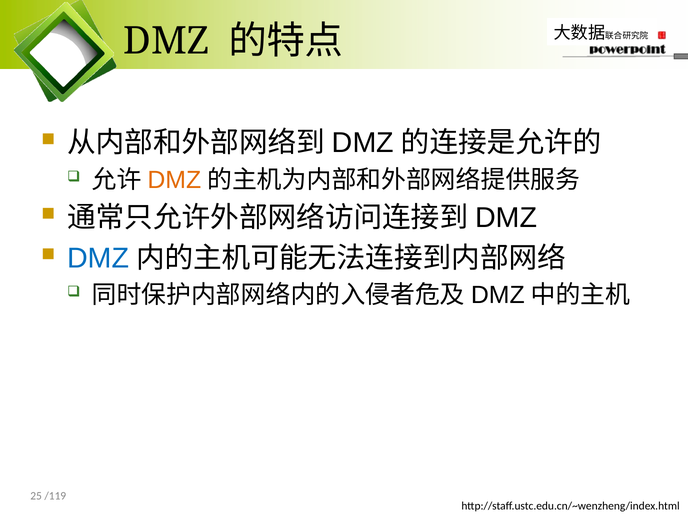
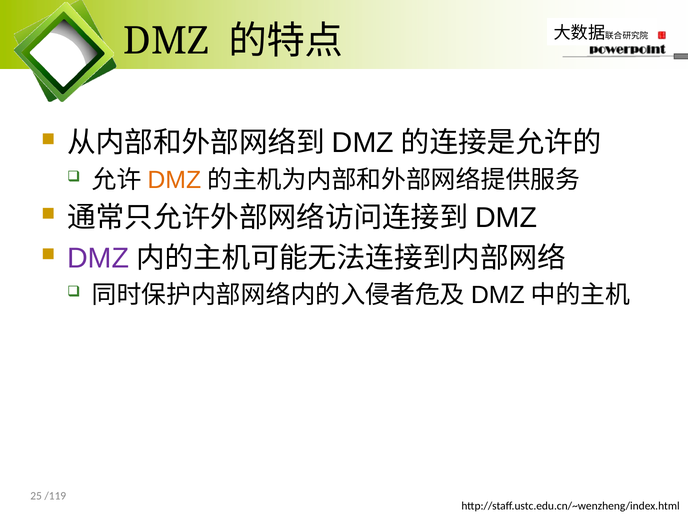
DMZ at (98, 258) colour: blue -> purple
